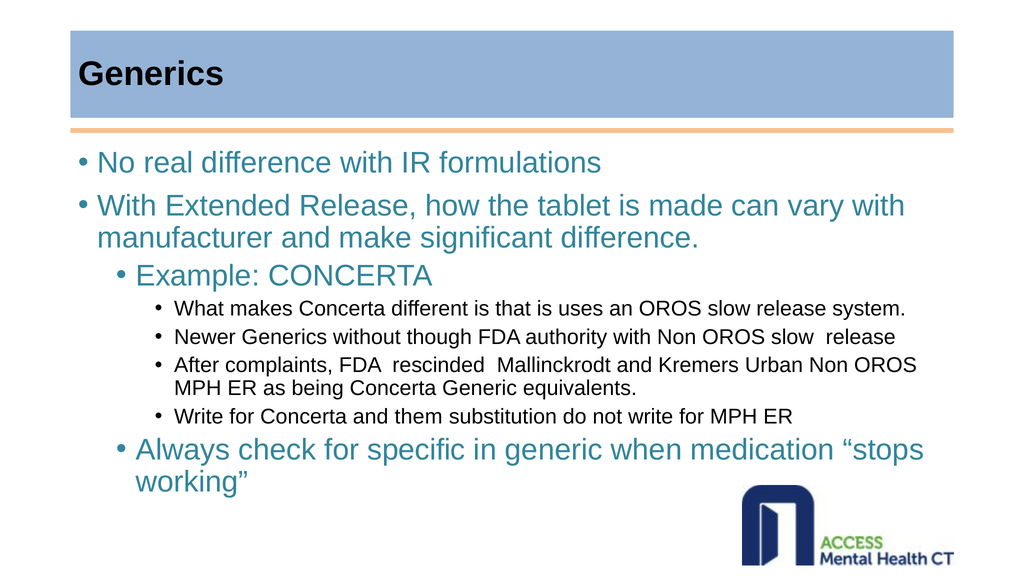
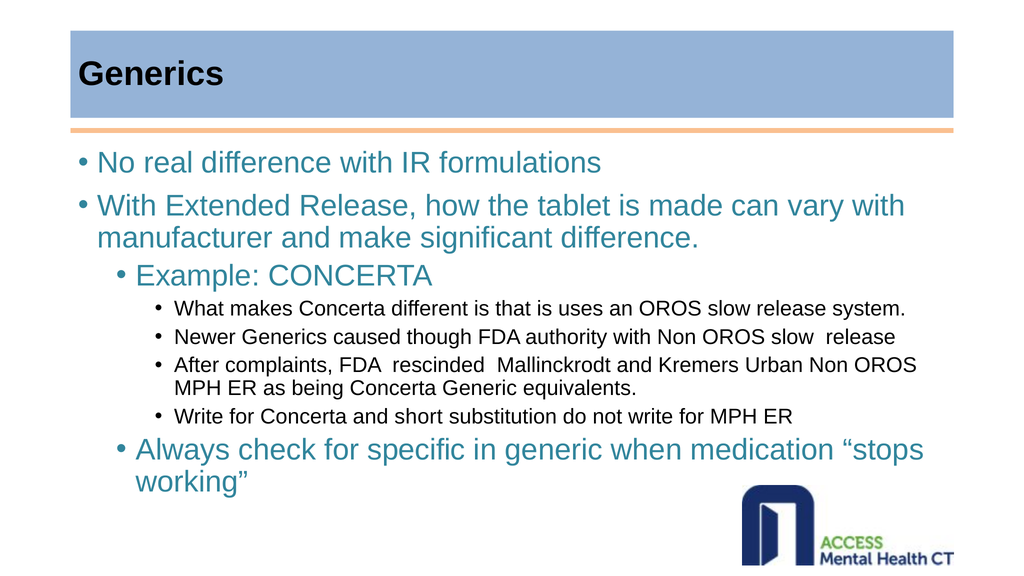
without: without -> caused
them: them -> short
